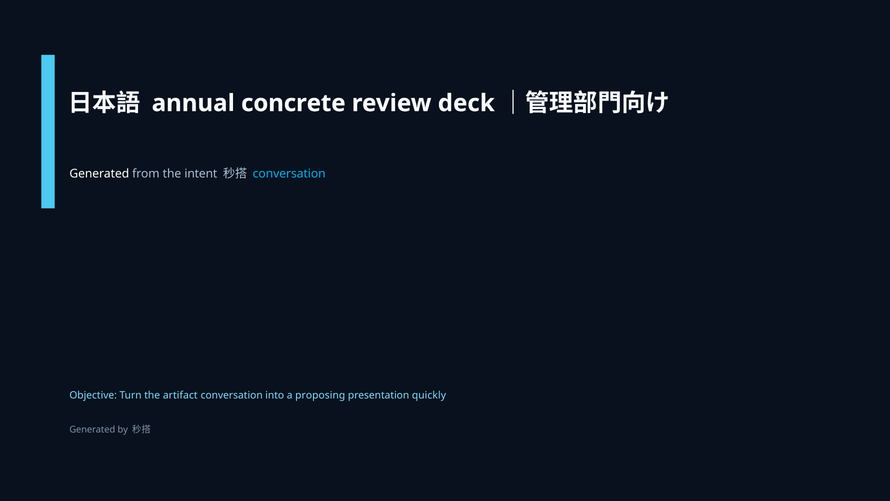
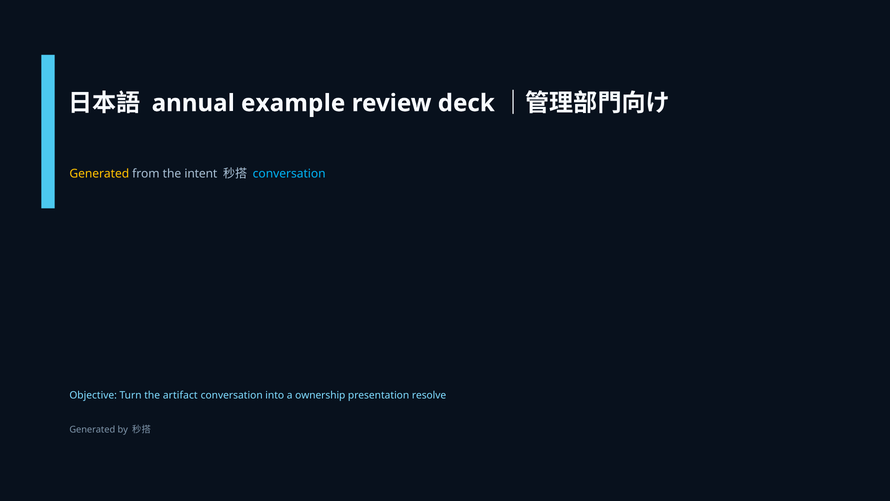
concrete: concrete -> example
Generated at (99, 174) colour: white -> yellow
proposing: proposing -> ownership
quickly: quickly -> resolve
